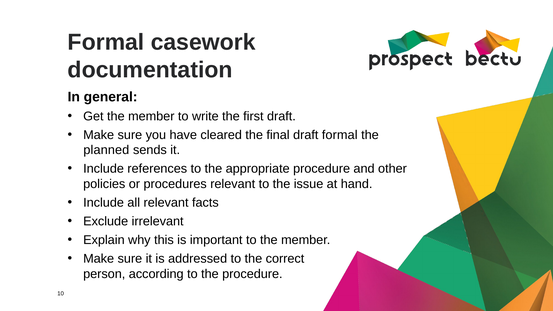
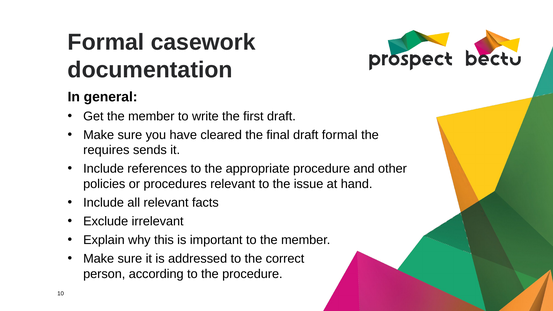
planned: planned -> requires
